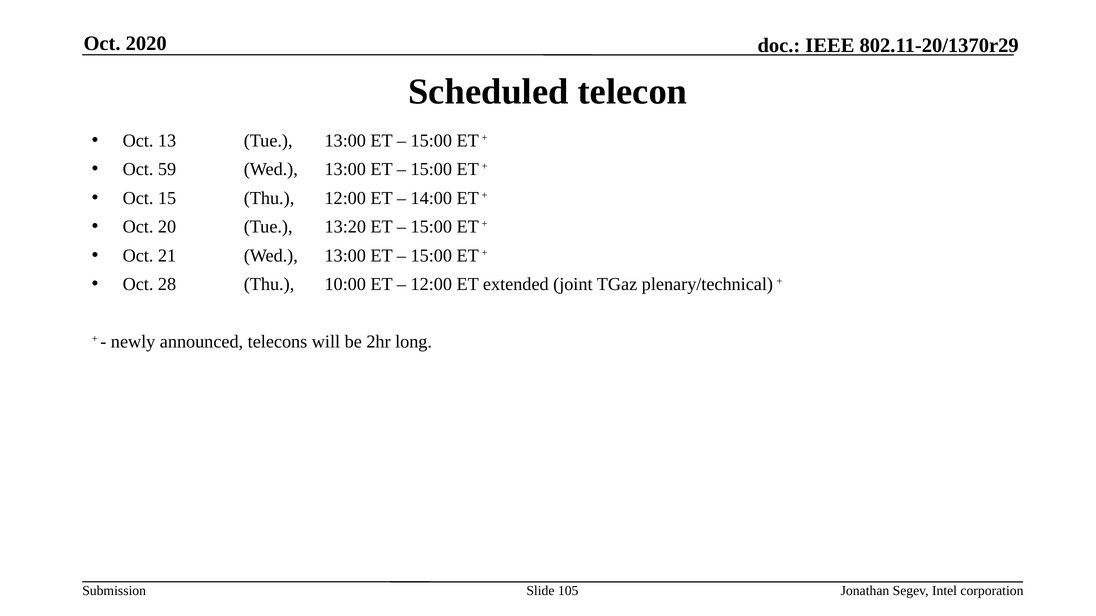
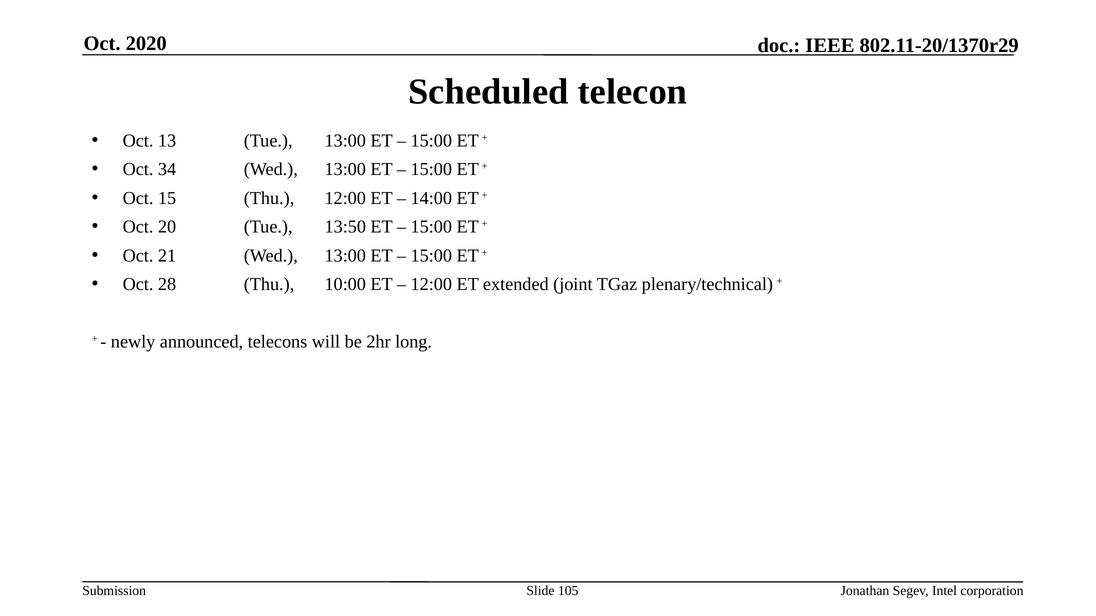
59: 59 -> 34
13:20: 13:20 -> 13:50
